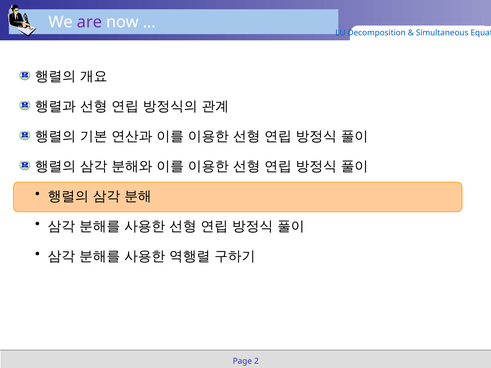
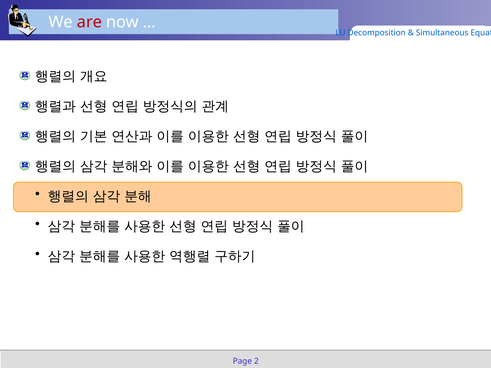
are colour: purple -> red
